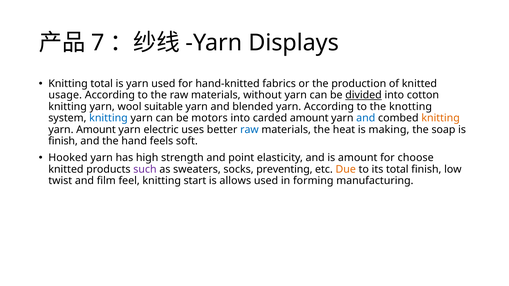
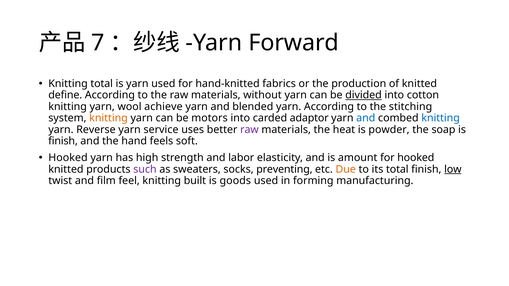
Displays: Displays -> Forward
usage: usage -> define
suitable: suitable -> achieve
knotting: knotting -> stitching
knitting at (109, 118) colour: blue -> orange
carded amount: amount -> adaptor
knitting at (441, 118) colour: orange -> blue
yarn Amount: Amount -> Reverse
electric: electric -> service
raw at (249, 130) colour: blue -> purple
making: making -> powder
point: point -> labor
for choose: choose -> hooked
low underline: none -> present
start: start -> built
allows: allows -> goods
